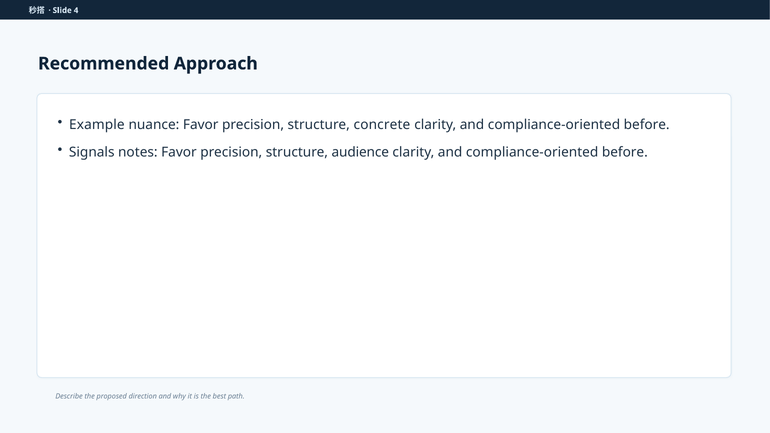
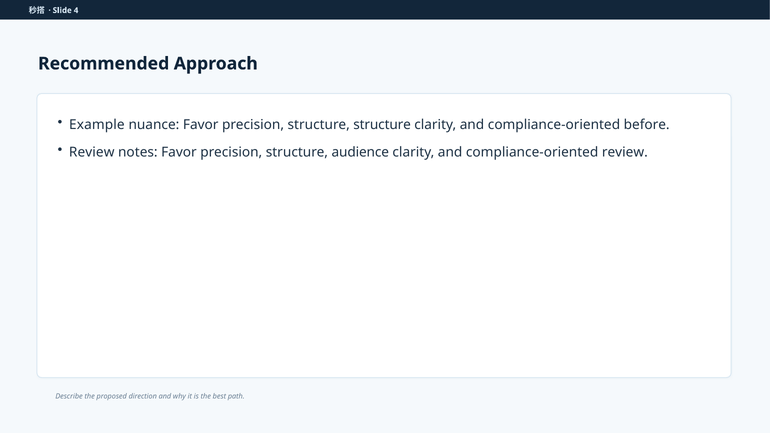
structure concrete: concrete -> structure
Signals at (92, 152): Signals -> Review
before at (625, 152): before -> review
